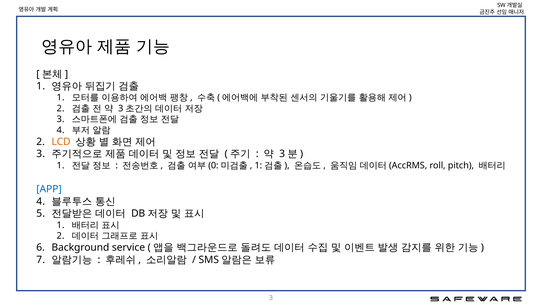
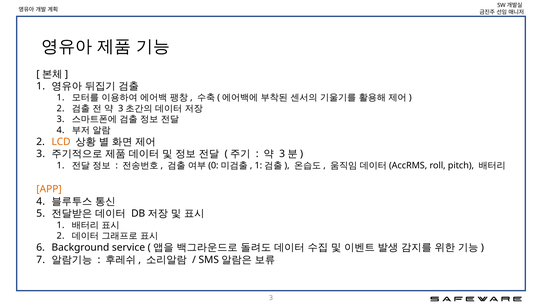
APP colour: blue -> orange
